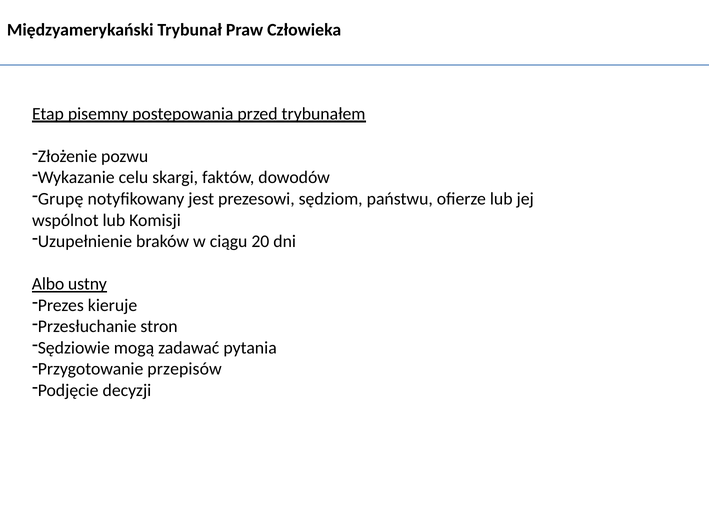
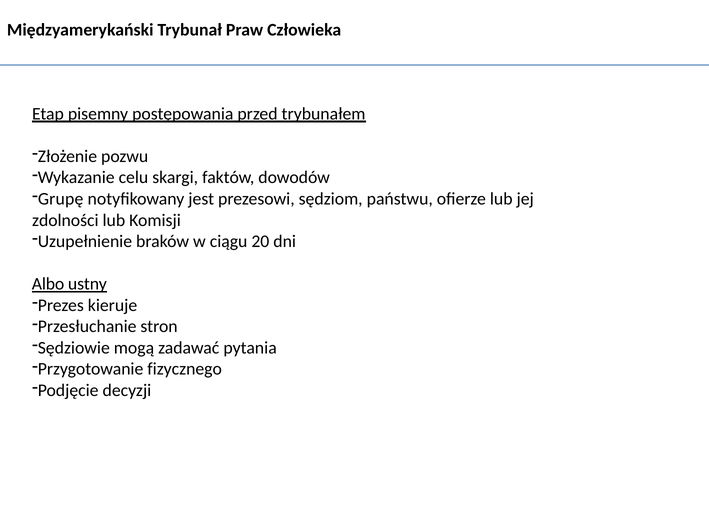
wspólnot: wspólnot -> zdolności
przepisów: przepisów -> fizycznego
